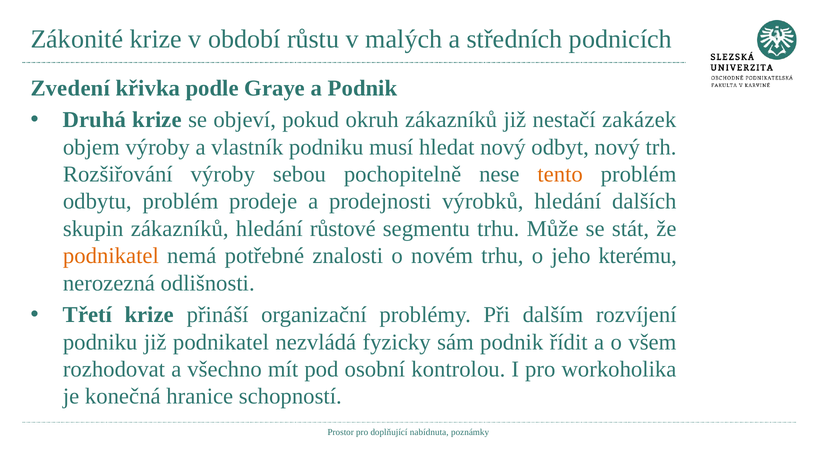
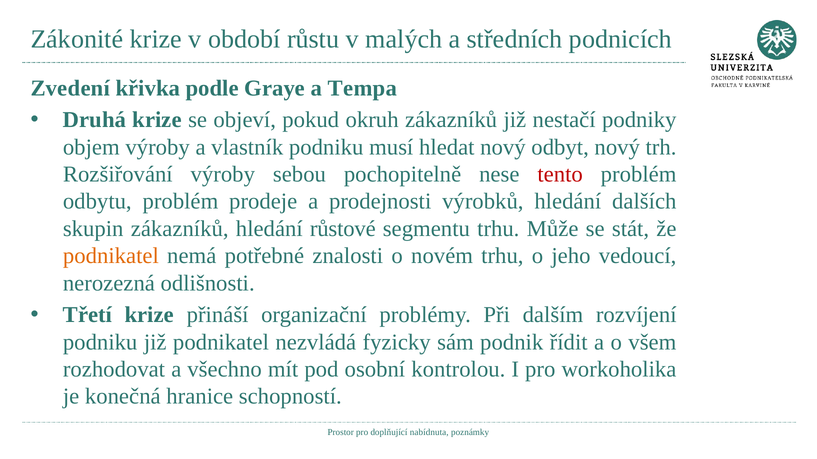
a Podnik: Podnik -> Tempa
zakázek: zakázek -> podniky
tento colour: orange -> red
kterému: kterému -> vedoucí
